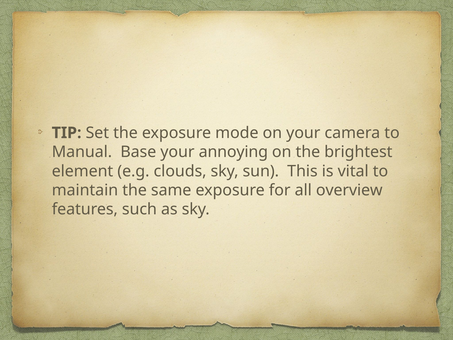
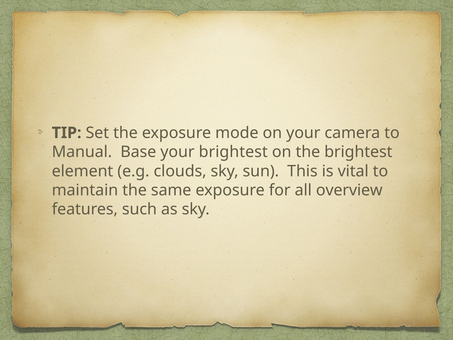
your annoying: annoying -> brightest
